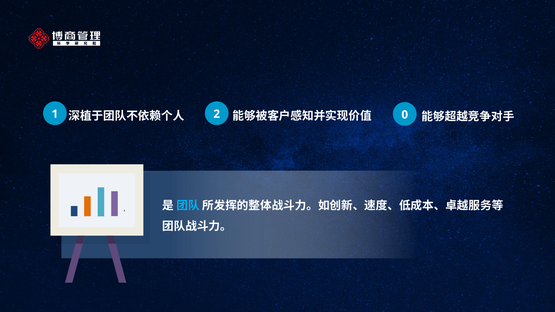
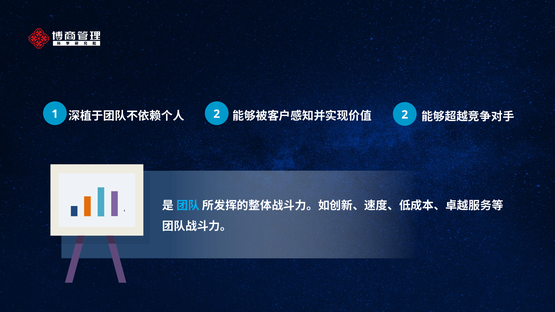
0 at (405, 115): 0 -> 2
